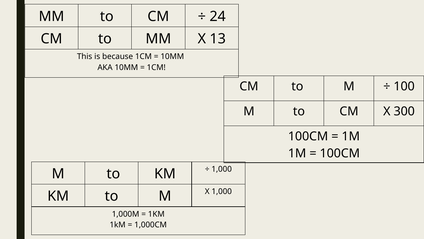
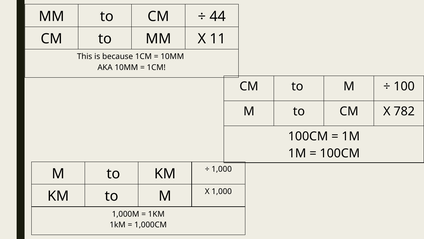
24: 24 -> 44
13: 13 -> 11
300: 300 -> 782
